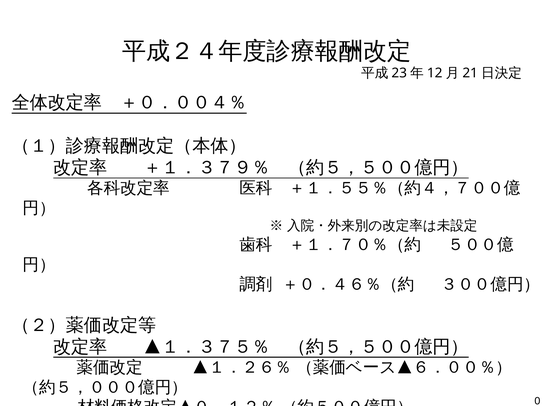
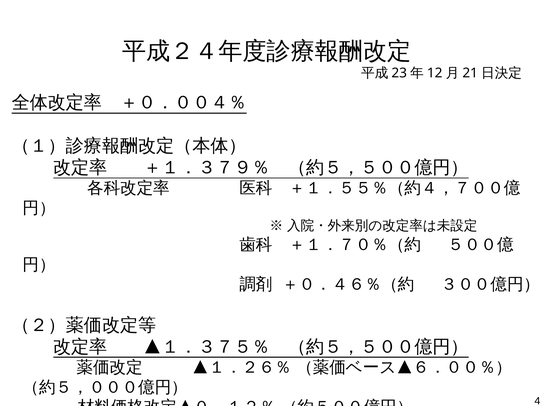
0: 0 -> 4
